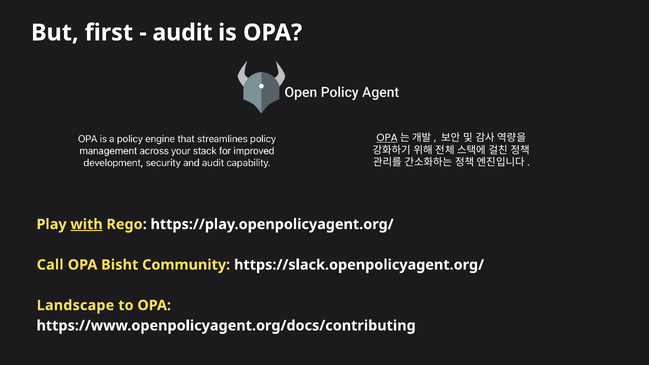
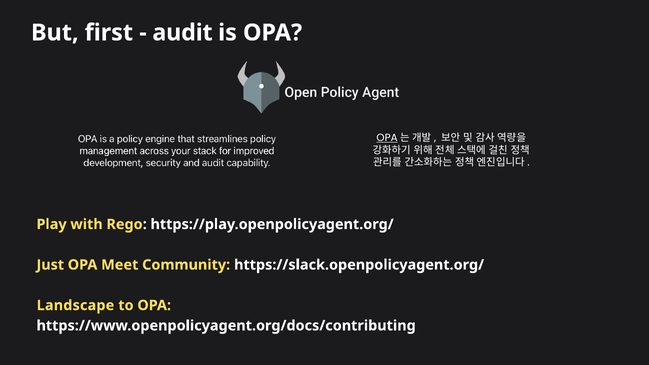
with underline: present -> none
Call: Call -> Just
Bisht: Bisht -> Meet
